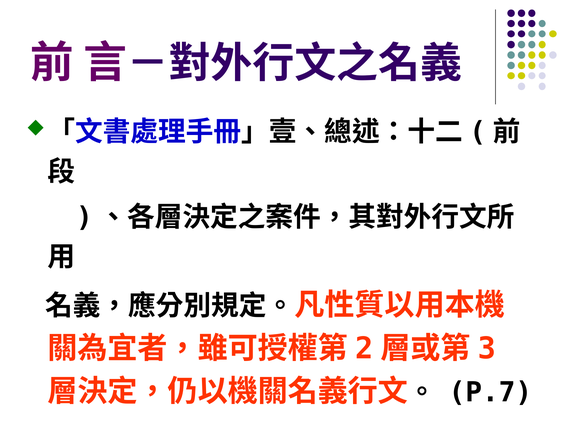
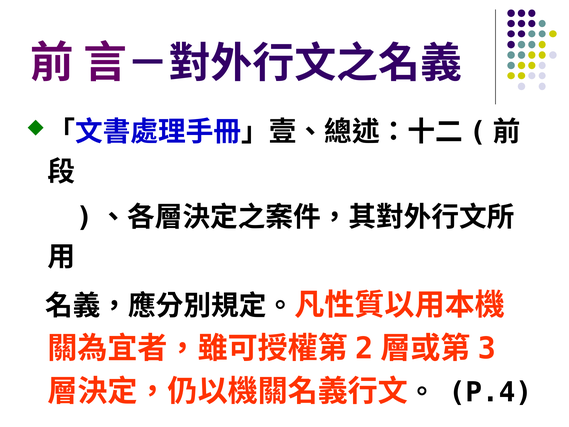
P.7: P.7 -> P.4
